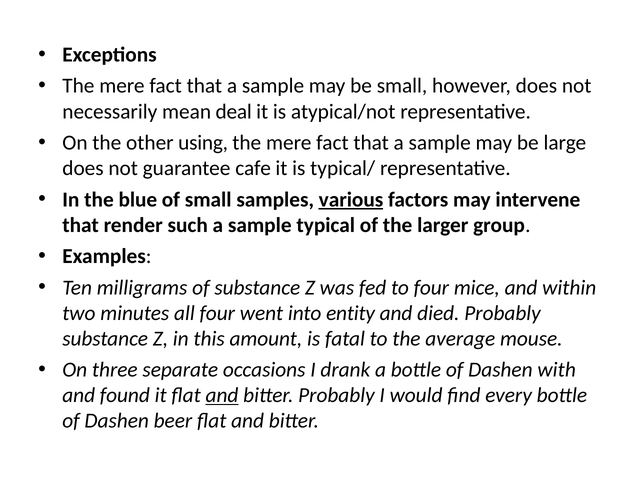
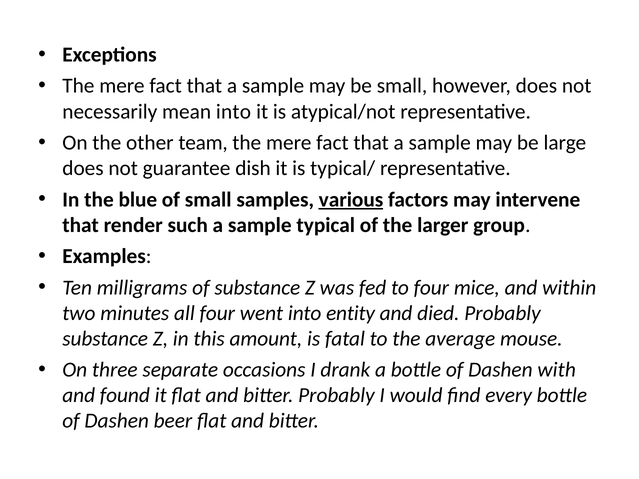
mean deal: deal -> into
using: using -> team
cafe: cafe -> dish
and at (222, 396) underline: present -> none
